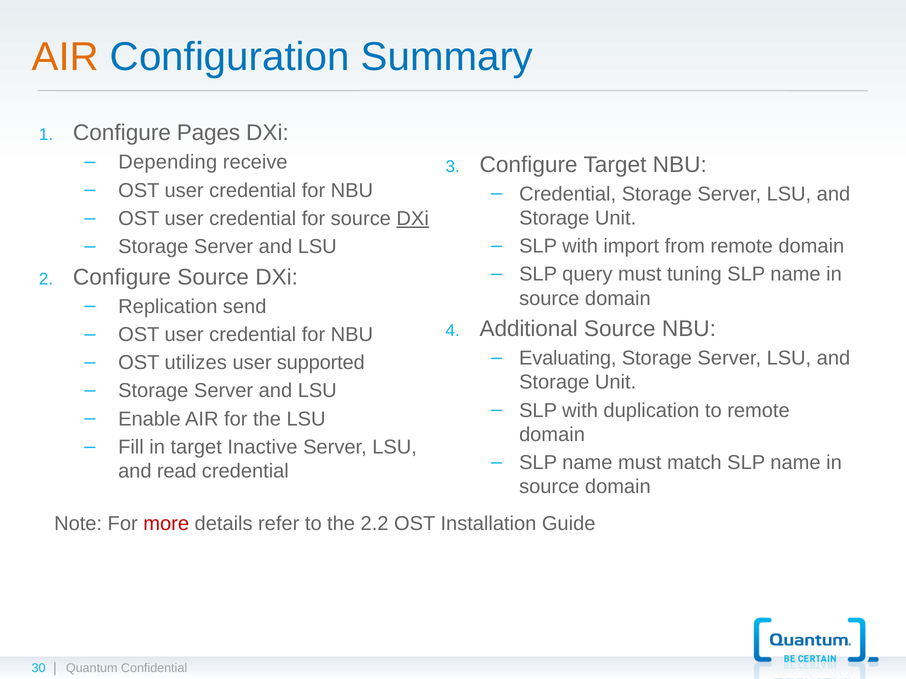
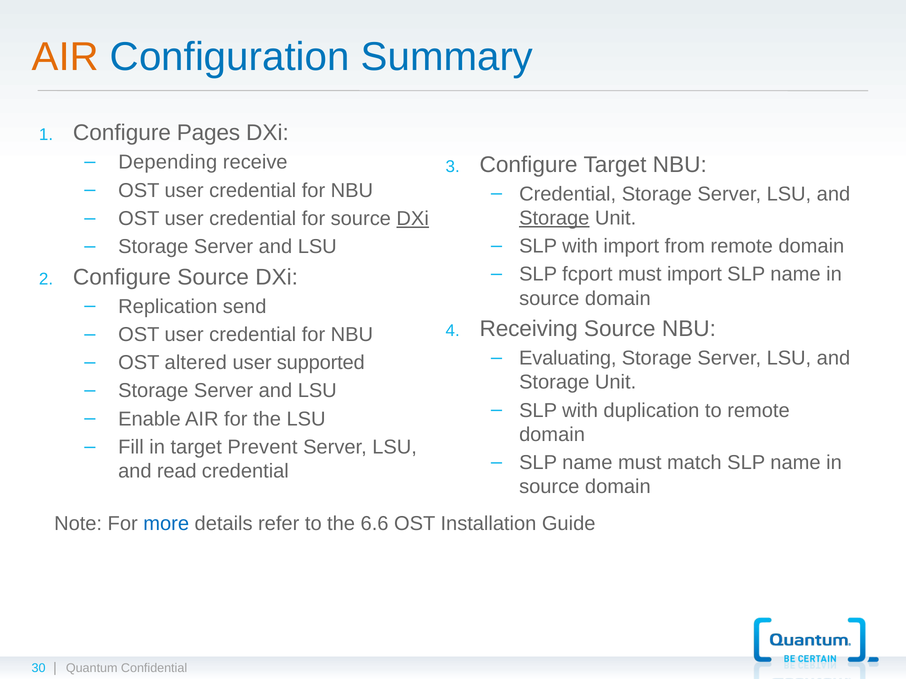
Storage at (554, 218) underline: none -> present
query: query -> fcport
must tuning: tuning -> import
Additional: Additional -> Receiving
utilizes: utilizes -> altered
Inactive: Inactive -> Prevent
more colour: red -> blue
2.2: 2.2 -> 6.6
